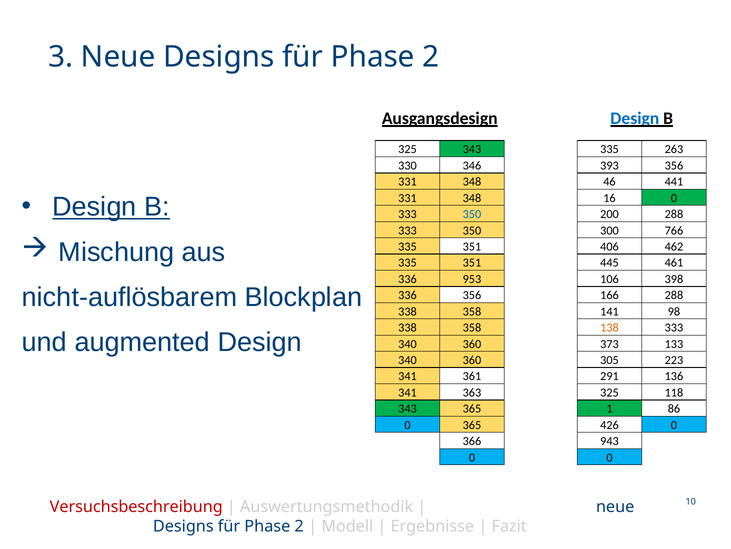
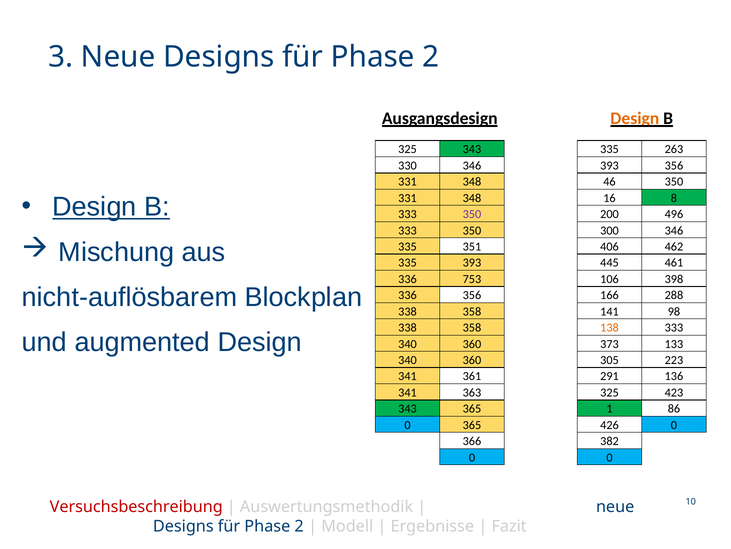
Design at (635, 118) colour: blue -> orange
46 441: 441 -> 350
16 0: 0 -> 8
350 at (472, 214) colour: blue -> purple
200 288: 288 -> 496
300 766: 766 -> 346
351 at (472, 263): 351 -> 393
953: 953 -> 753
118: 118 -> 423
943: 943 -> 382
